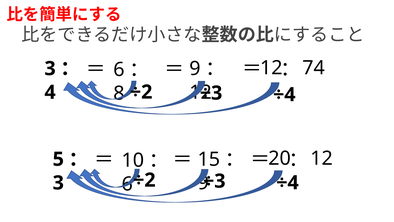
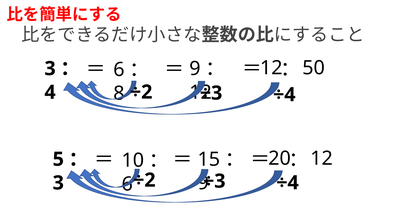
74: 74 -> 50
